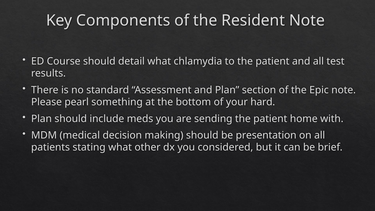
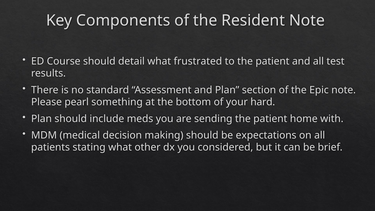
chlamydia: chlamydia -> frustrated
presentation: presentation -> expectations
